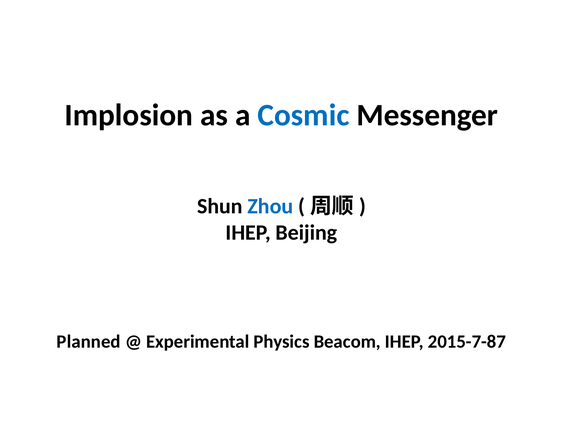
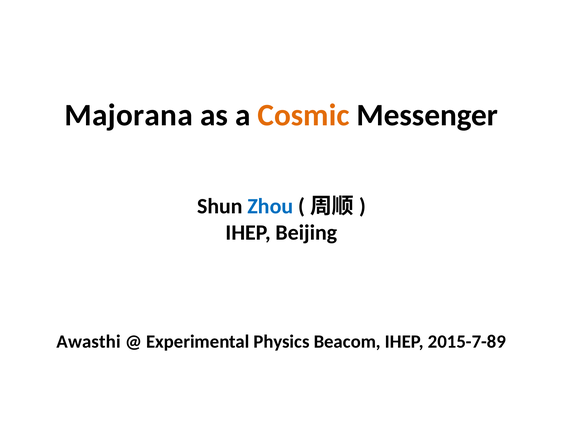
Implosion: Implosion -> Majorana
Cosmic colour: blue -> orange
Planned: Planned -> Awasthi
2015-7-87: 2015-7-87 -> 2015-7-89
